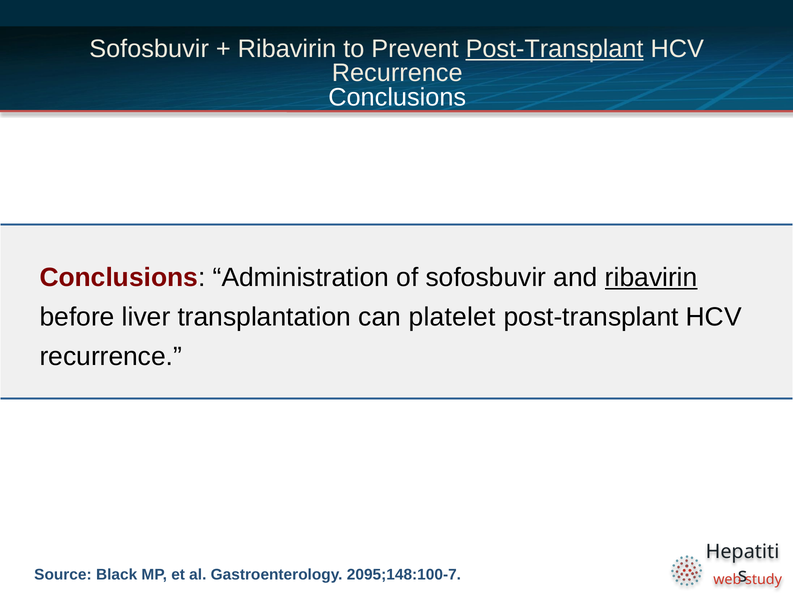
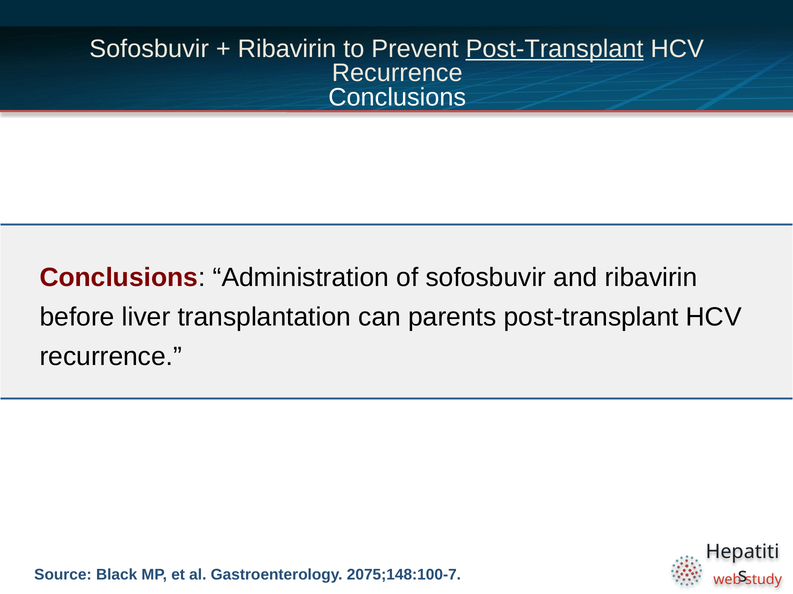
ribavirin at (651, 278) underline: present -> none
platelet: platelet -> parents
2095;148:100-7: 2095;148:100-7 -> 2075;148:100-7
